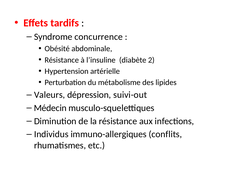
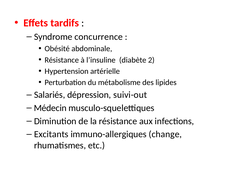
Valeurs: Valeurs -> Salariés
Individus: Individus -> Excitants
conflits: conflits -> change
